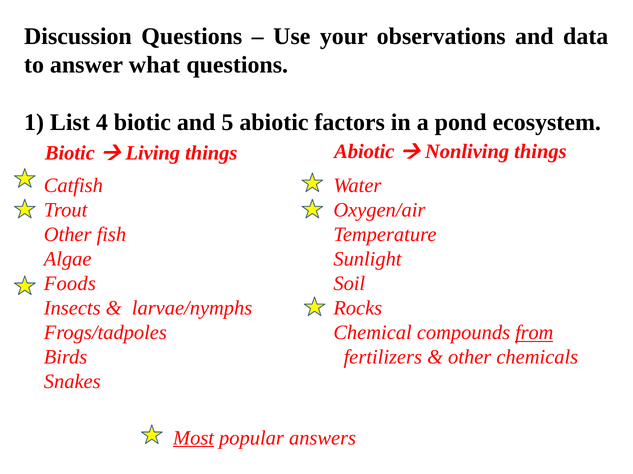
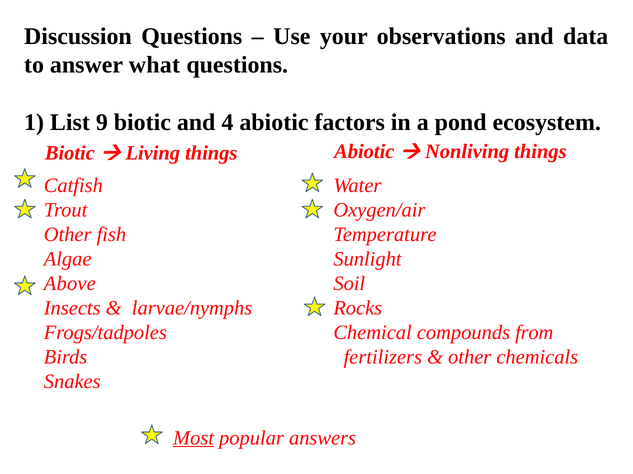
4: 4 -> 9
5: 5 -> 4
Foods: Foods -> Above
from underline: present -> none
